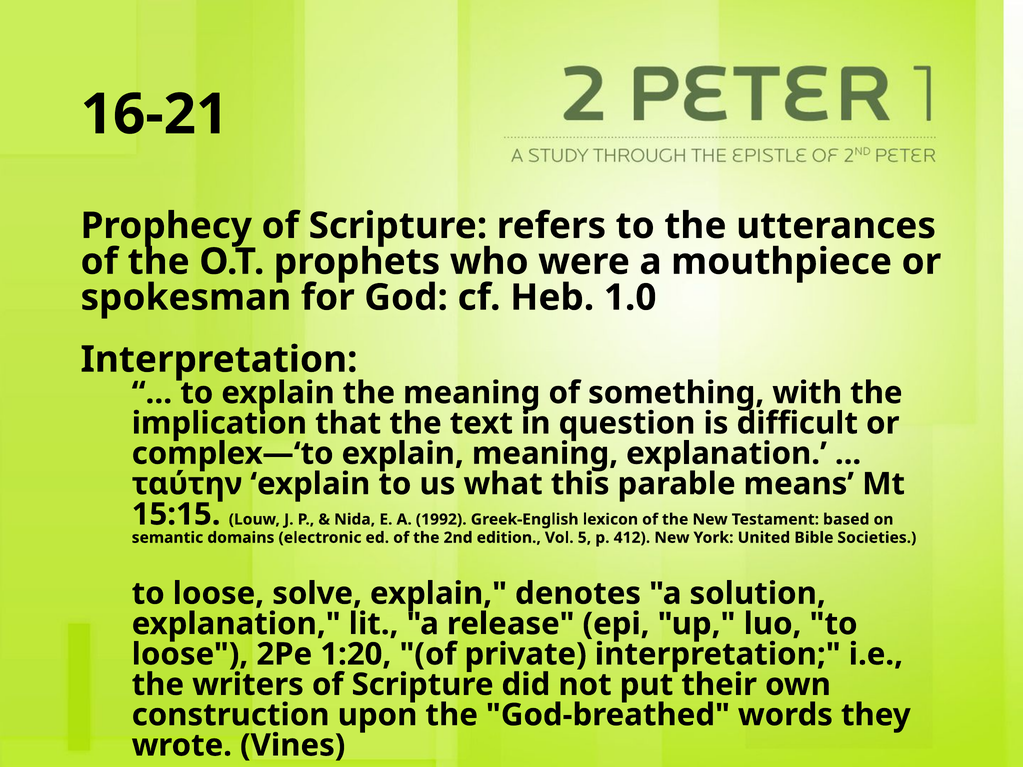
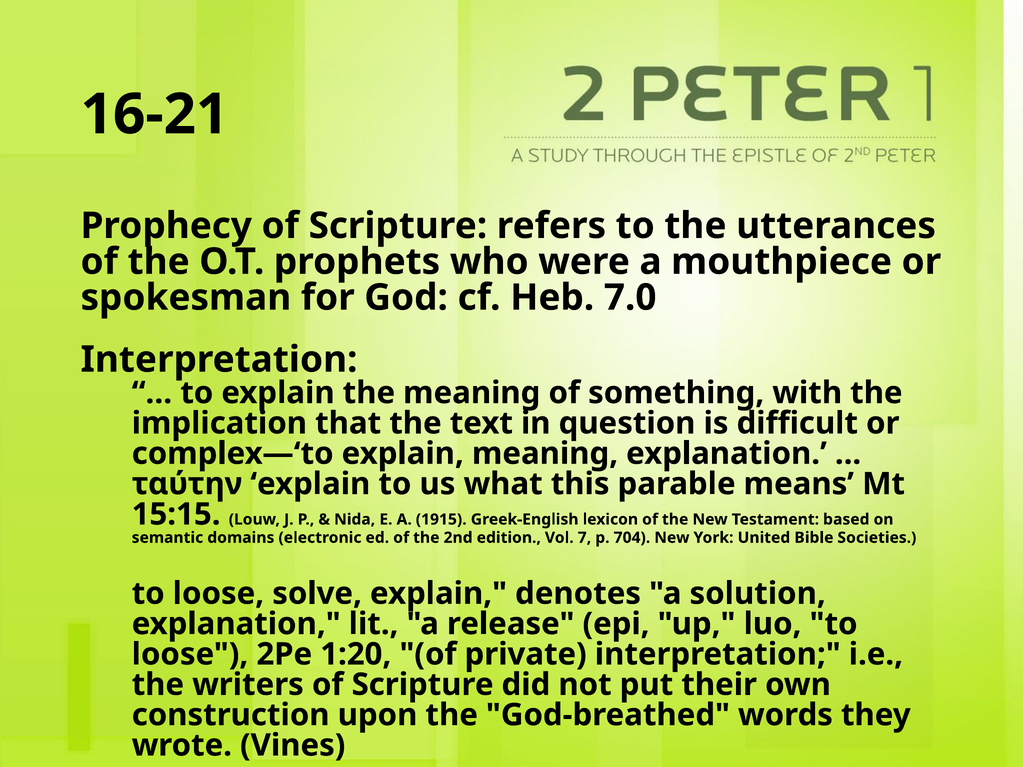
1.0: 1.0 -> 7.0
1992: 1992 -> 1915
5: 5 -> 7
412: 412 -> 704
